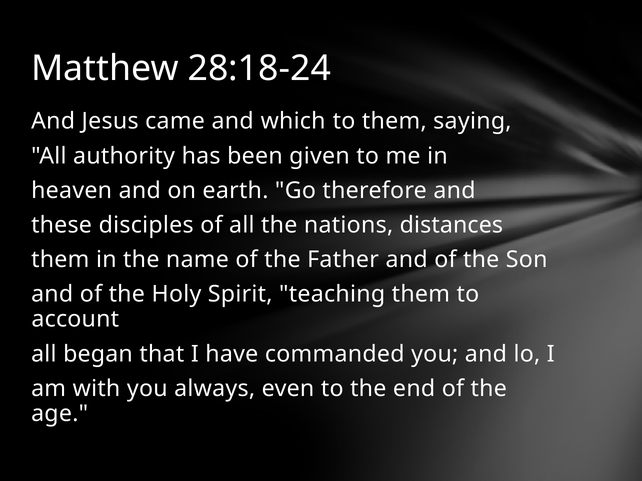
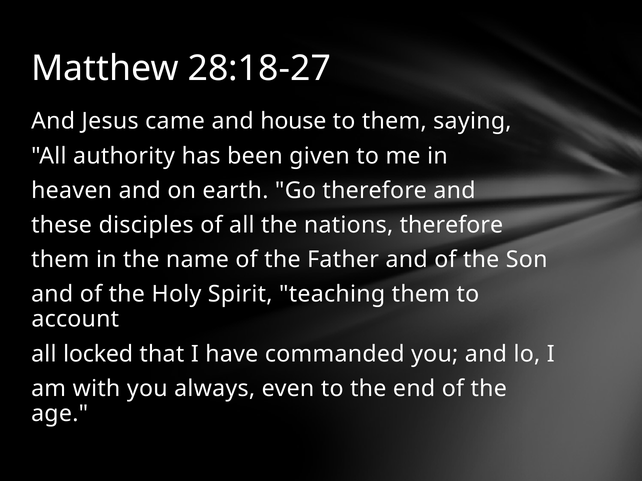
28:18-24: 28:18-24 -> 28:18-27
which: which -> house
nations distances: distances -> therefore
began: began -> locked
